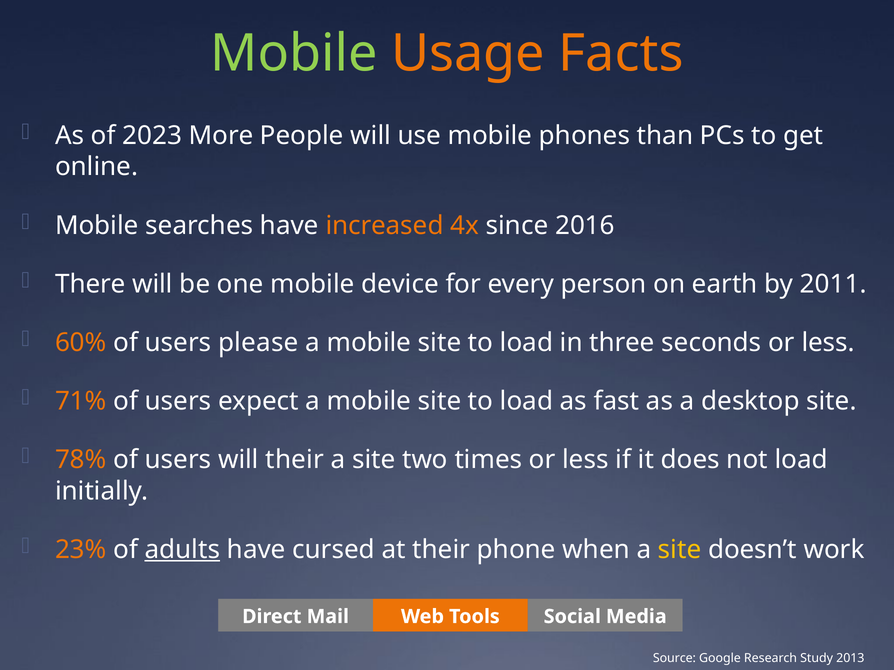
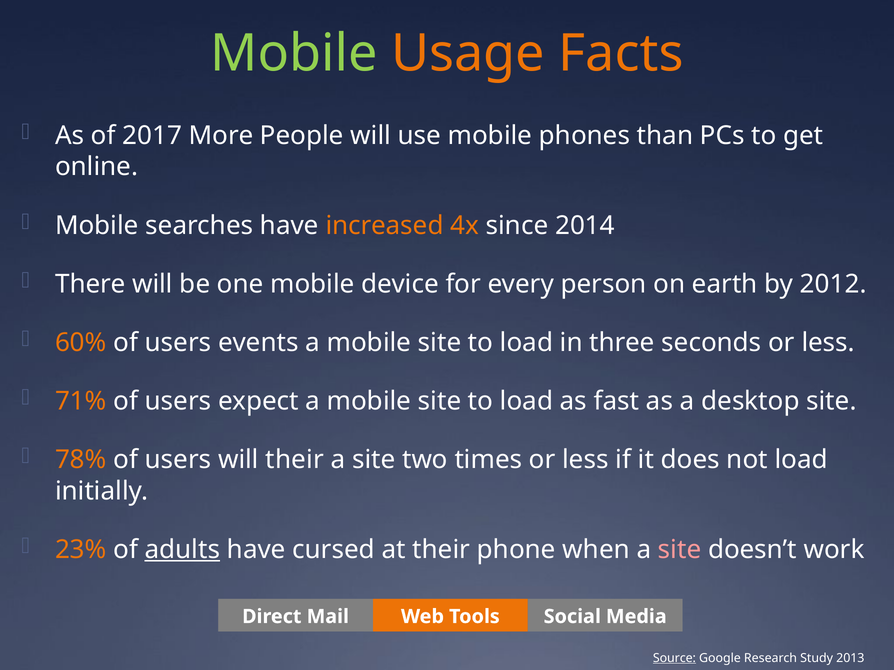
2023: 2023 -> 2017
2016: 2016 -> 2014
2011: 2011 -> 2012
please: please -> events
site at (680, 550) colour: yellow -> pink
Source underline: none -> present
